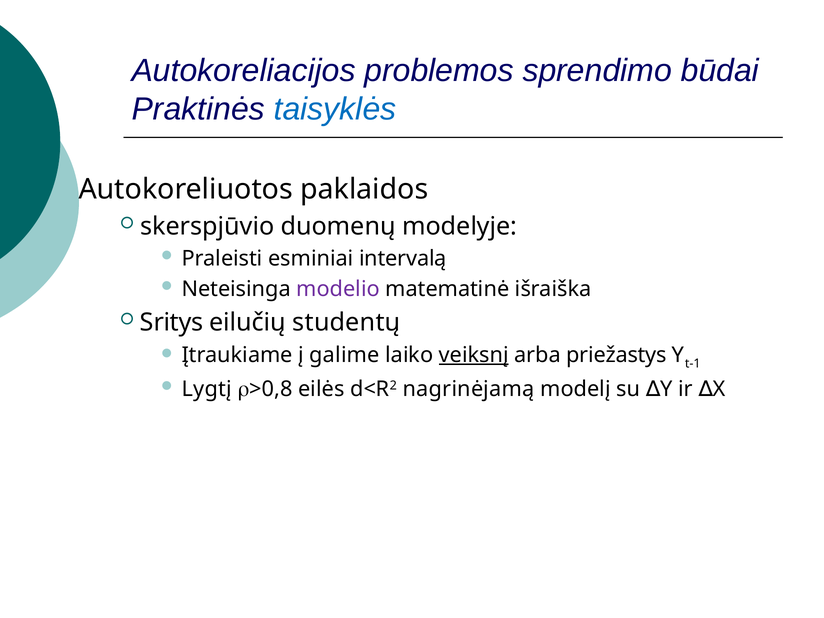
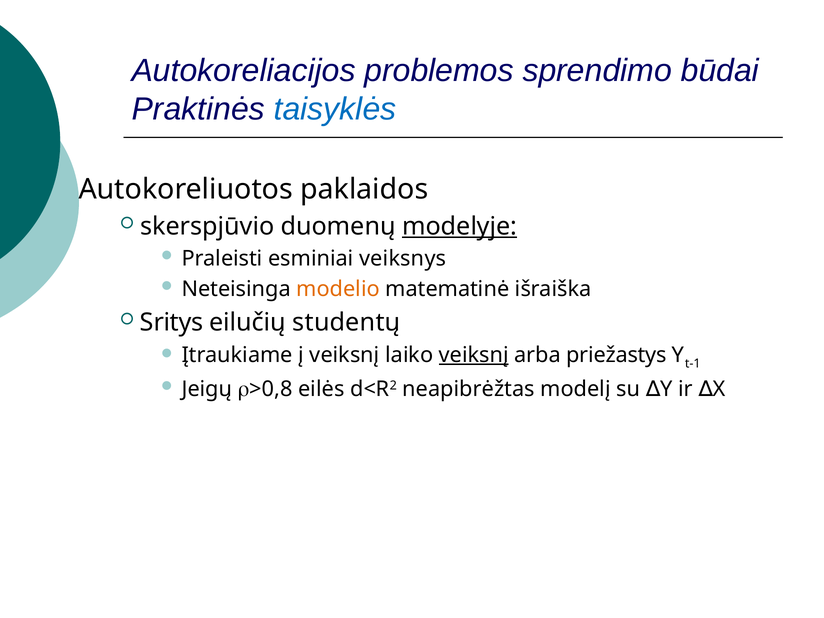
modelyje underline: none -> present
intervalą: intervalą -> veiksnys
modelio colour: purple -> orange
į galime: galime -> veiksnį
Lygtį: Lygtį -> Jeigų
nagrinėjamą: nagrinėjamą -> neapibrėžtas
